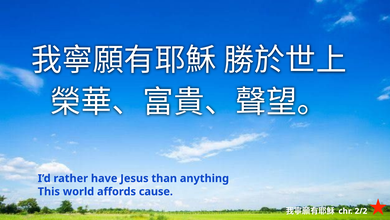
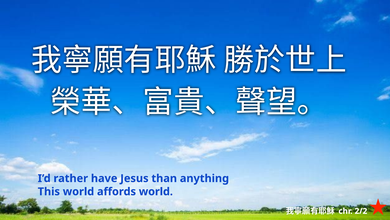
affords cause: cause -> world
